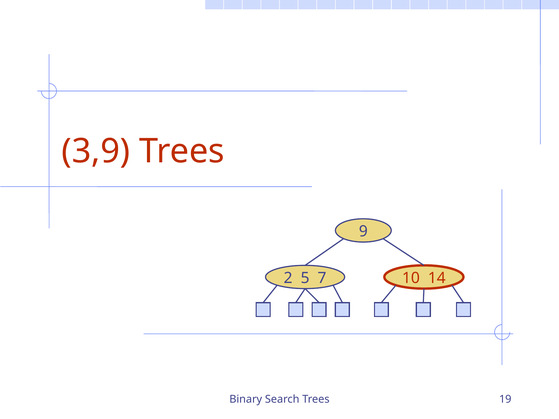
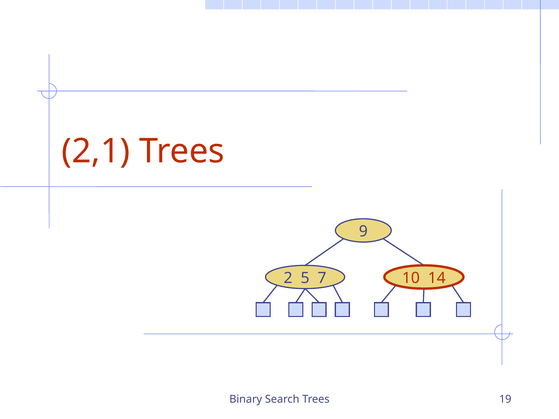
3,9: 3,9 -> 2,1
